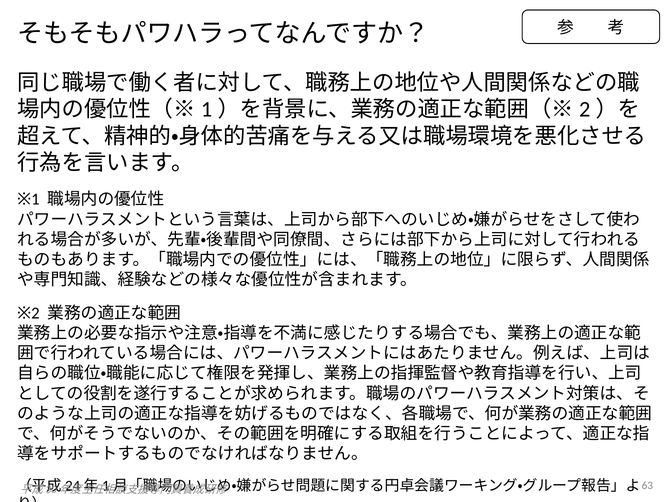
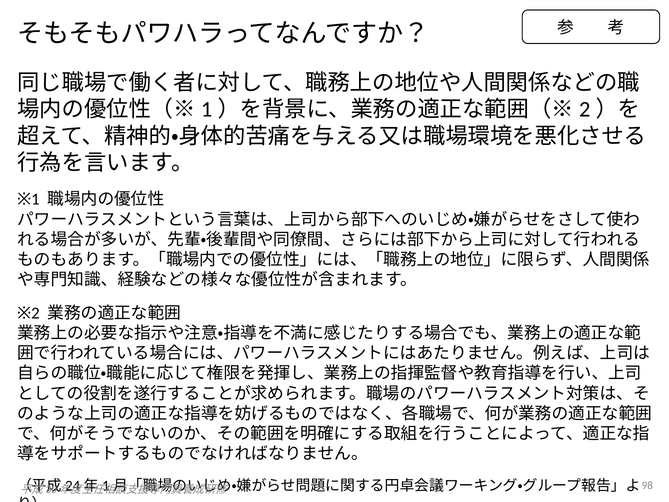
63: 63 -> 98
